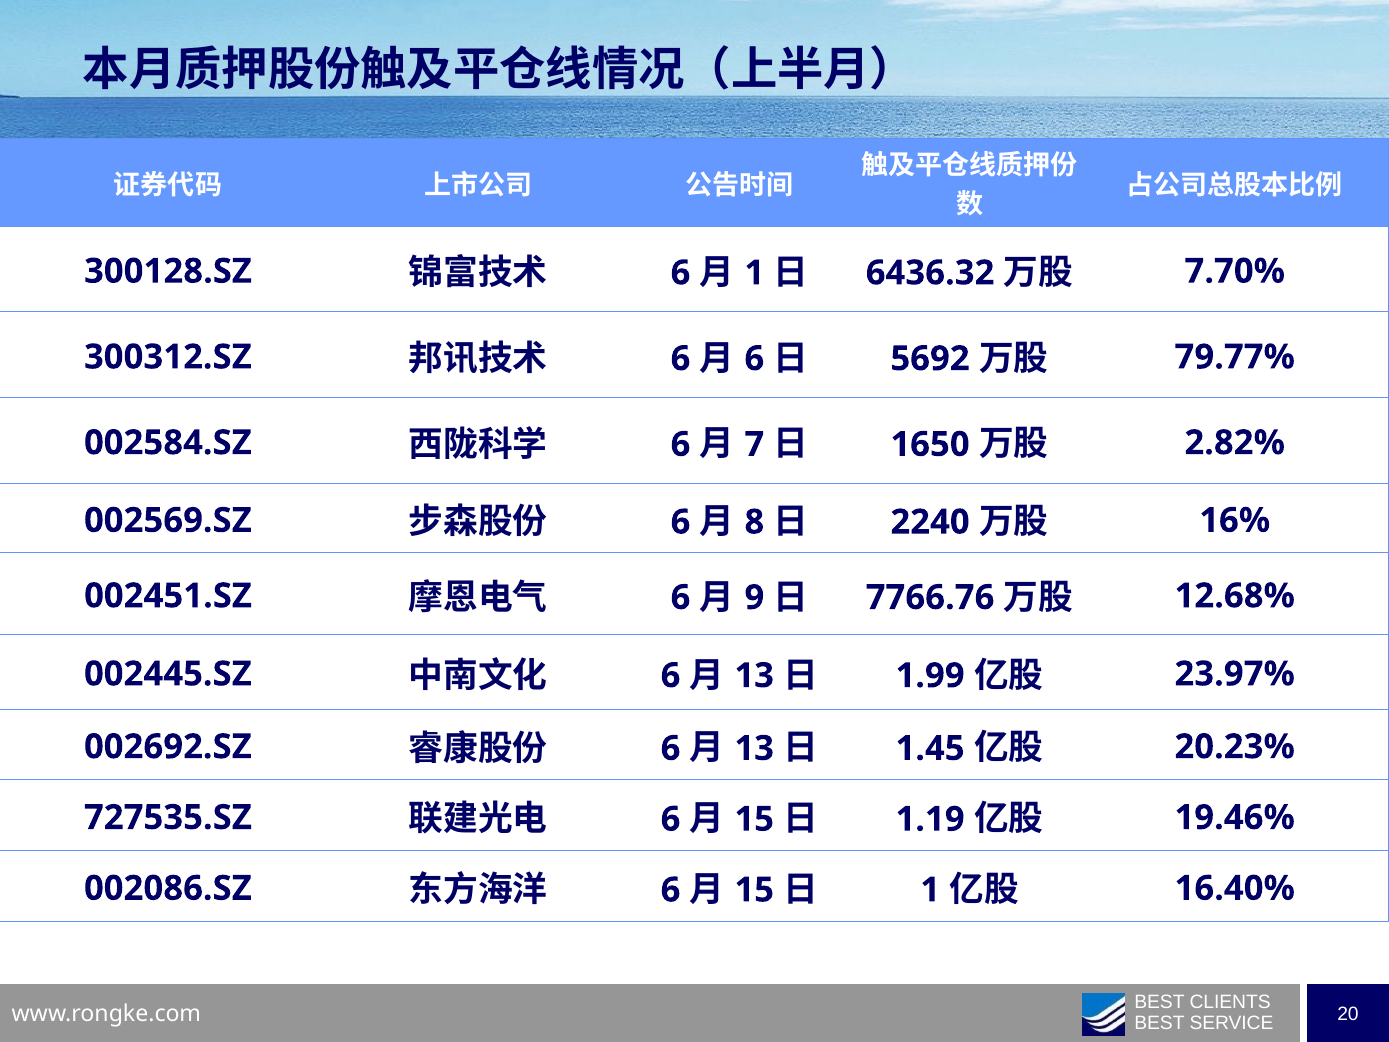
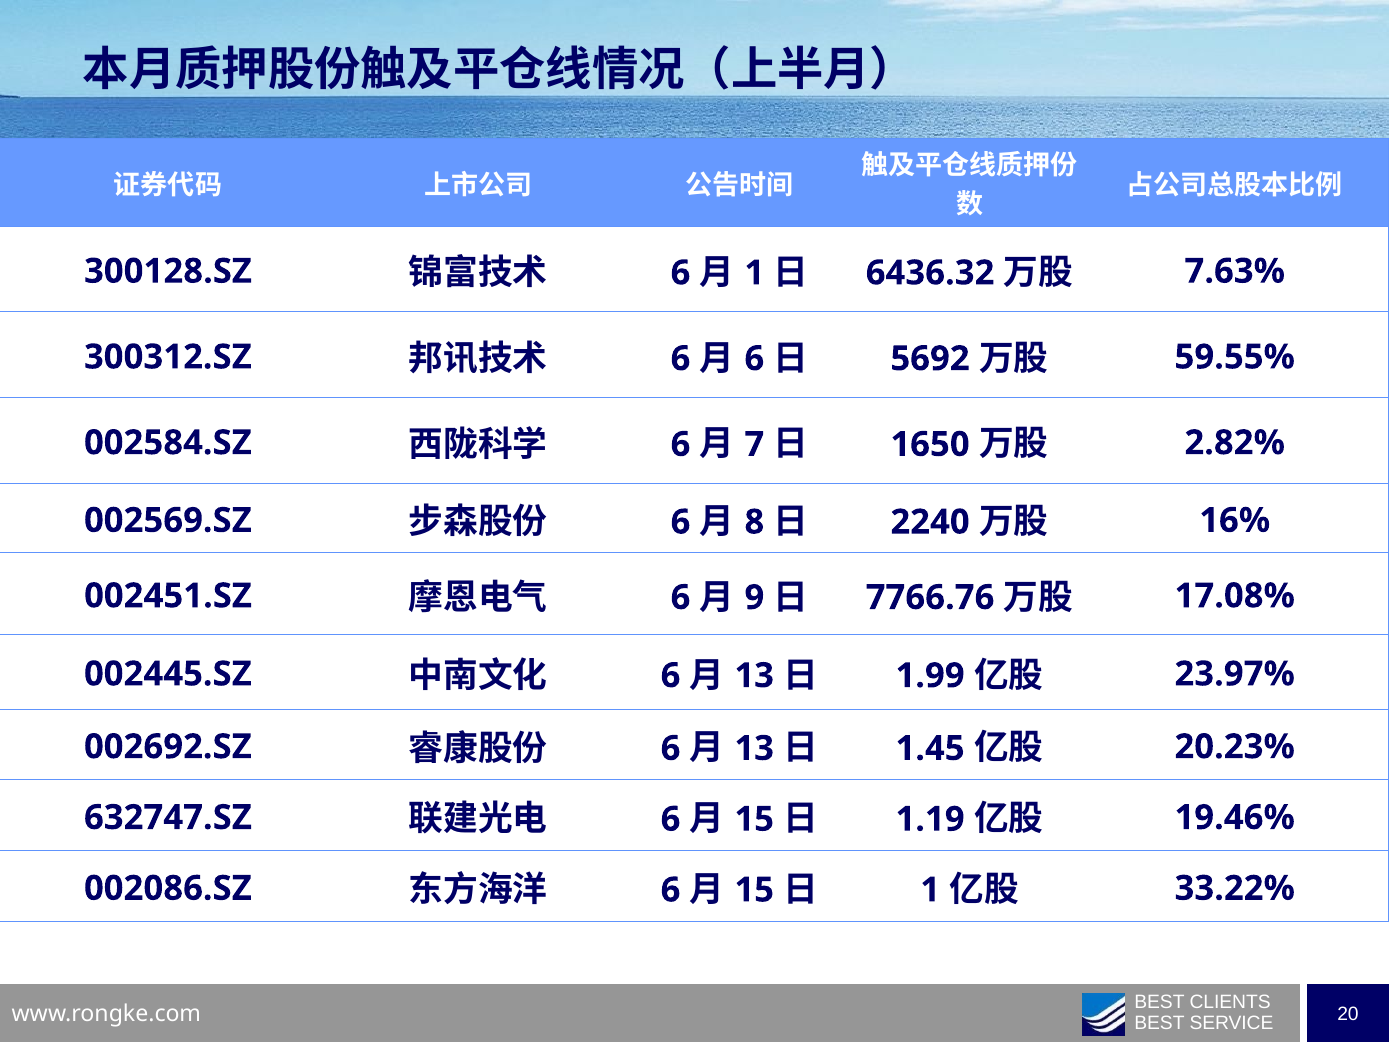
7.70%: 7.70% -> 7.63%
79.77%: 79.77% -> 59.55%
12.68%: 12.68% -> 17.08%
727535.SZ: 727535.SZ -> 632747.SZ
16.40%: 16.40% -> 33.22%
